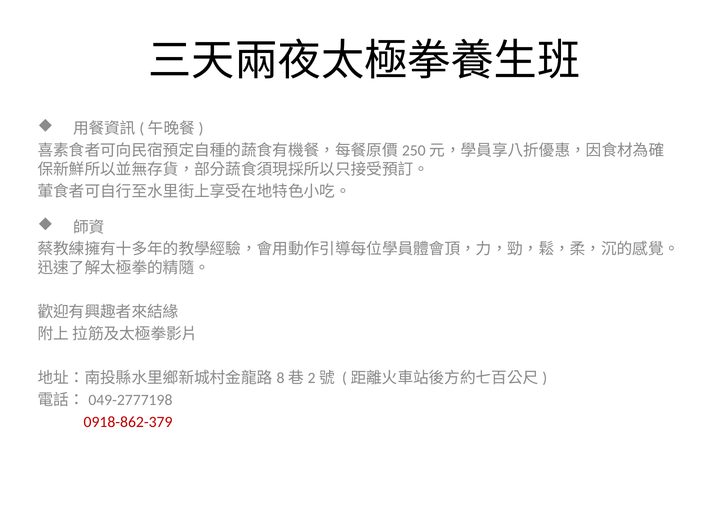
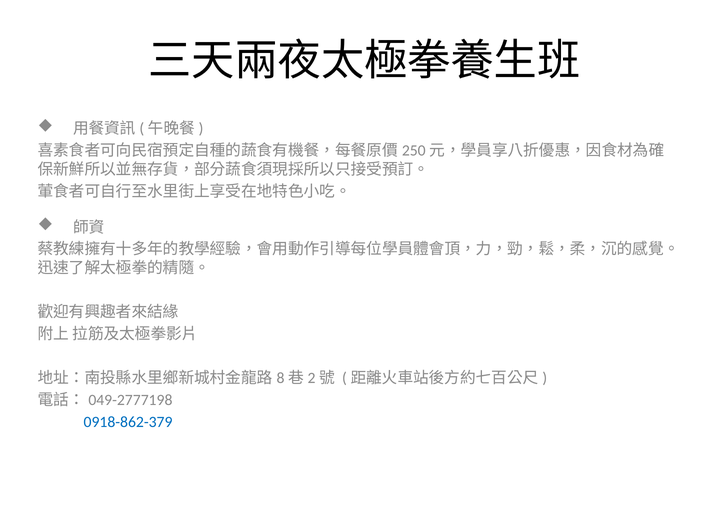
0918-862-379 colour: red -> blue
